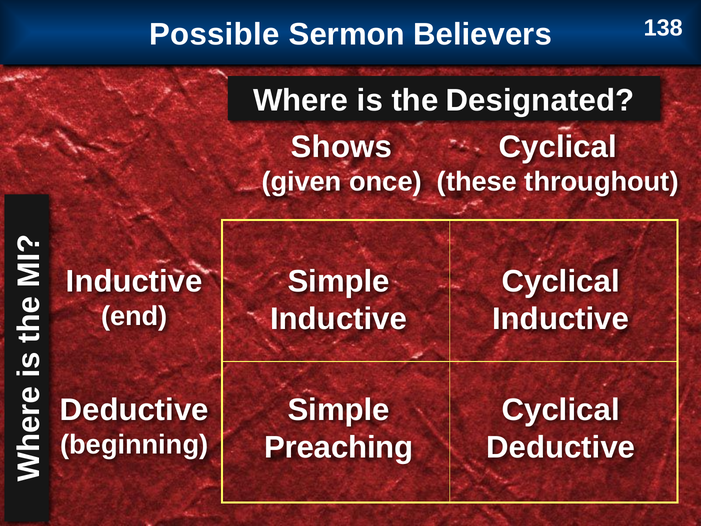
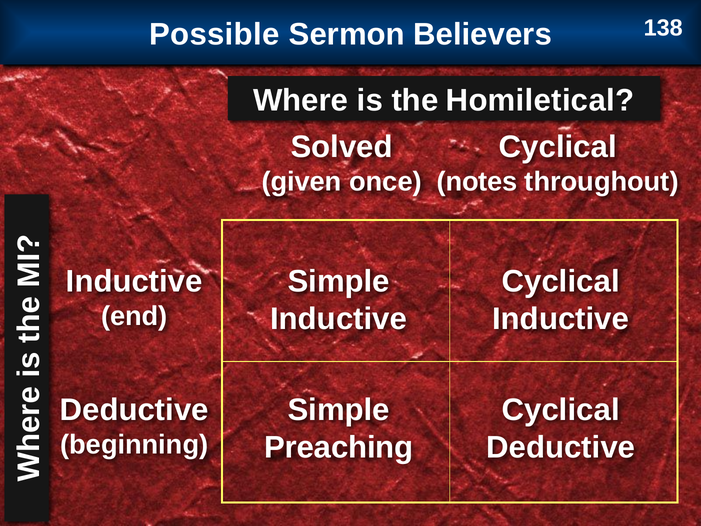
Designated: Designated -> Homiletical
Shows: Shows -> Solved
these: these -> notes
